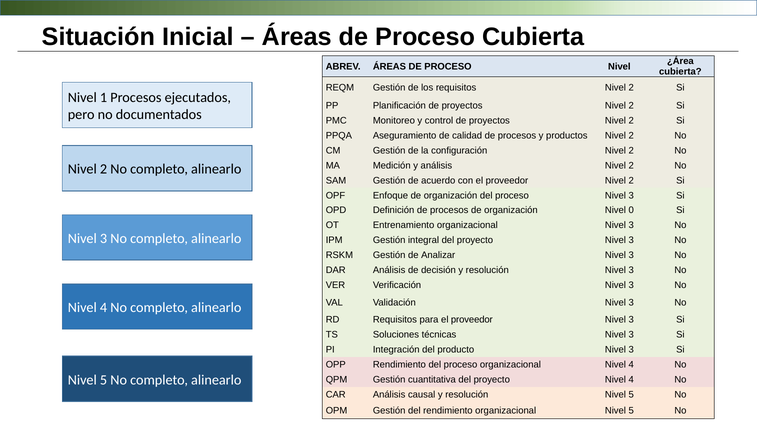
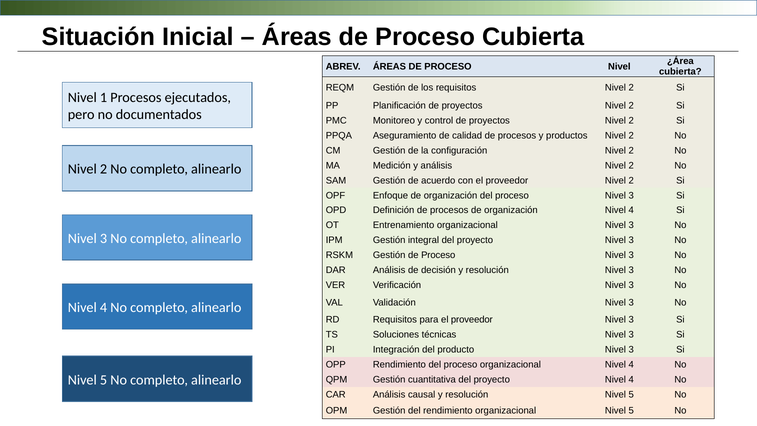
organización Nivel 0: 0 -> 4
Gestión de Analizar: Analizar -> Proceso
